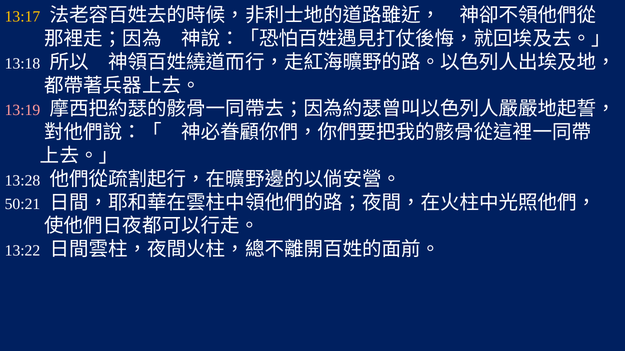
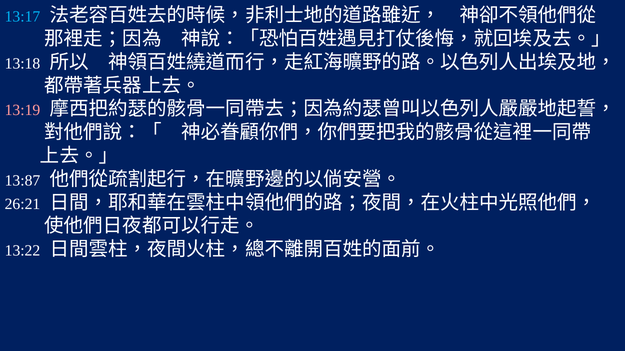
13:17 colour: yellow -> light blue
13:28: 13:28 -> 13:87
50:21: 50:21 -> 26:21
